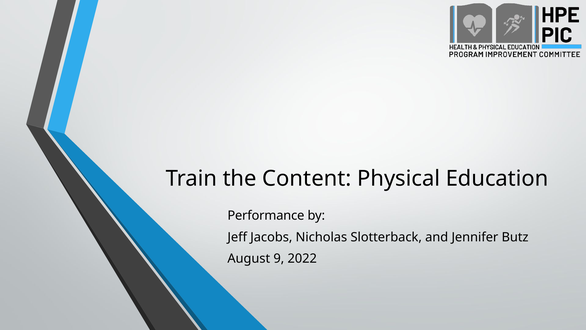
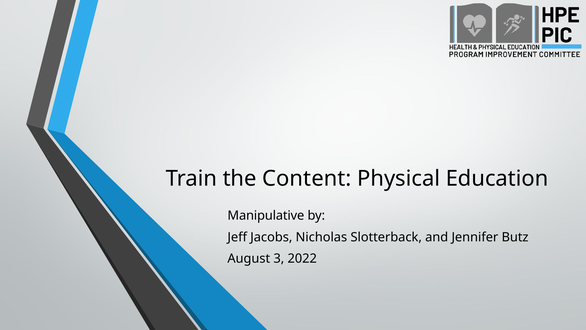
Performance: Performance -> Manipulative
9: 9 -> 3
